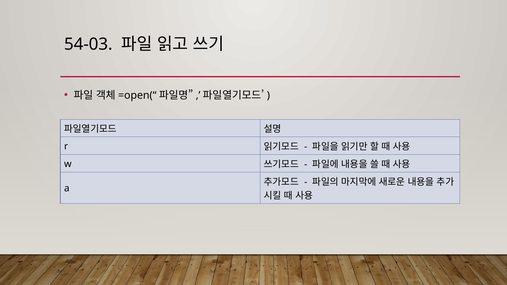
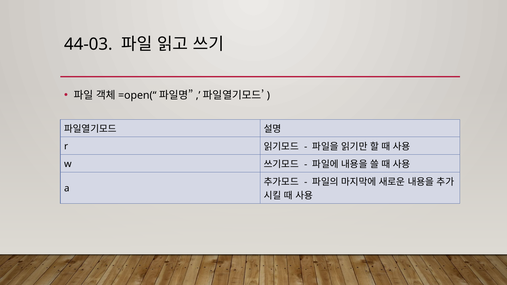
54-03: 54-03 -> 44-03
